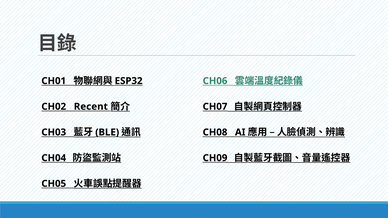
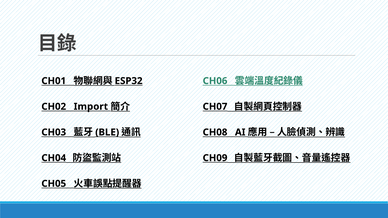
Recent: Recent -> Import
